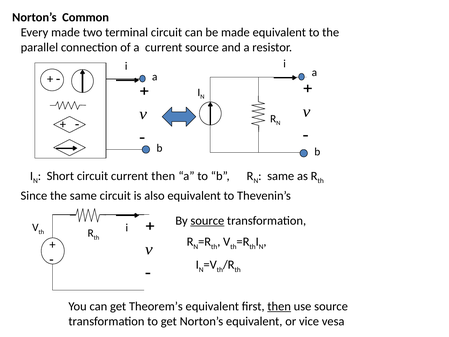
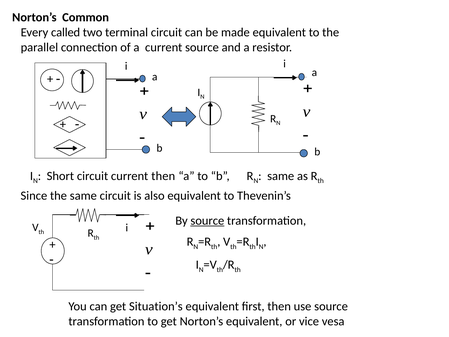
Every made: made -> called
Theorem’s: Theorem’s -> Situation’s
then at (279, 306) underline: present -> none
